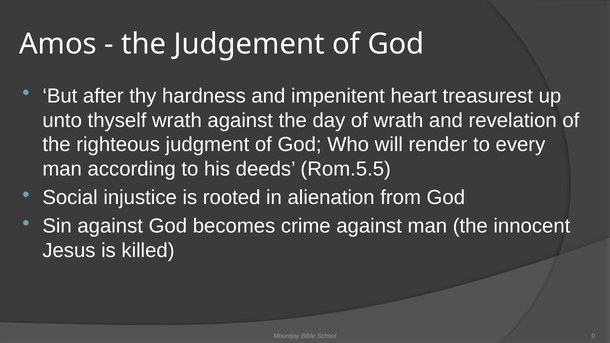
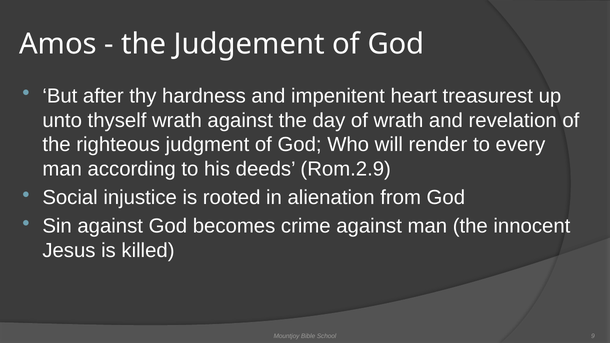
Rom.5.5: Rom.5.5 -> Rom.2.9
